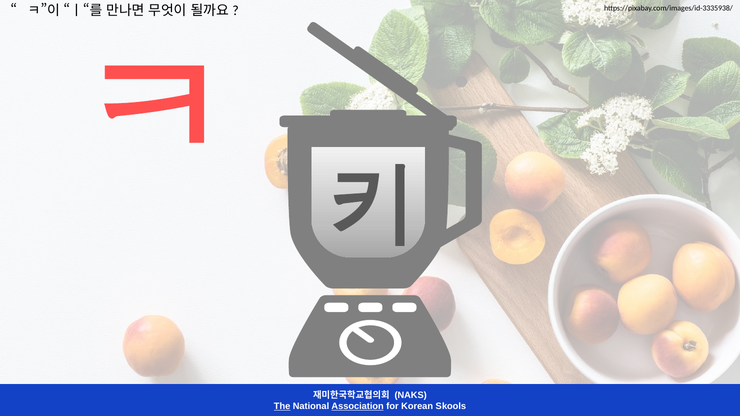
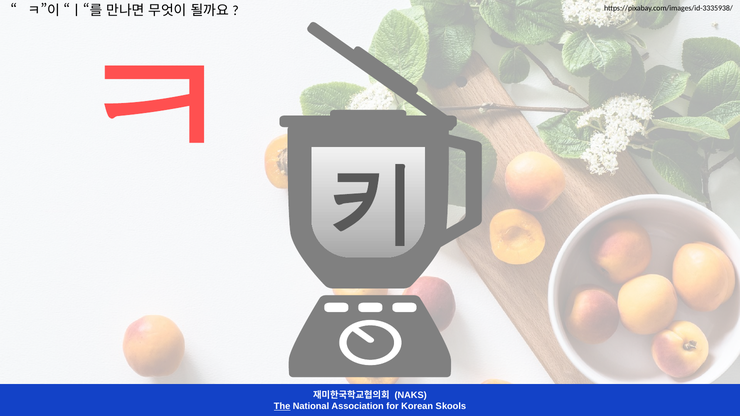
Association underline: present -> none
